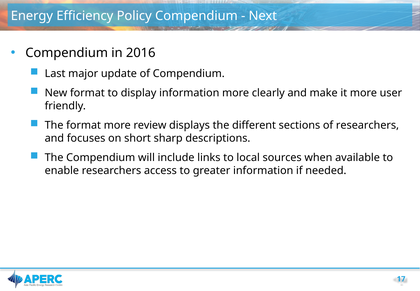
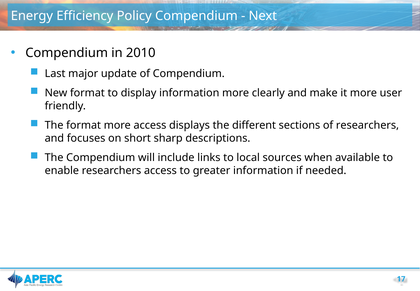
2016: 2016 -> 2010
more review: review -> access
